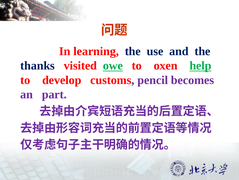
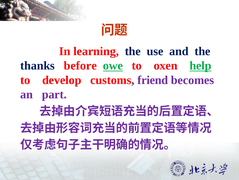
visited: visited -> before
pencil: pencil -> friend
